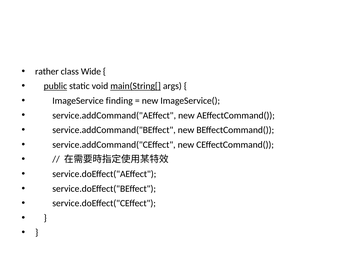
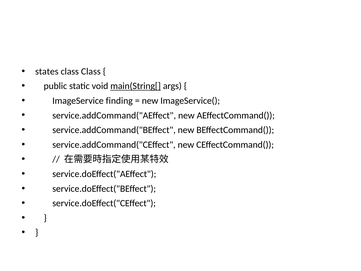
rather: rather -> states
class Wide: Wide -> Class
public underline: present -> none
